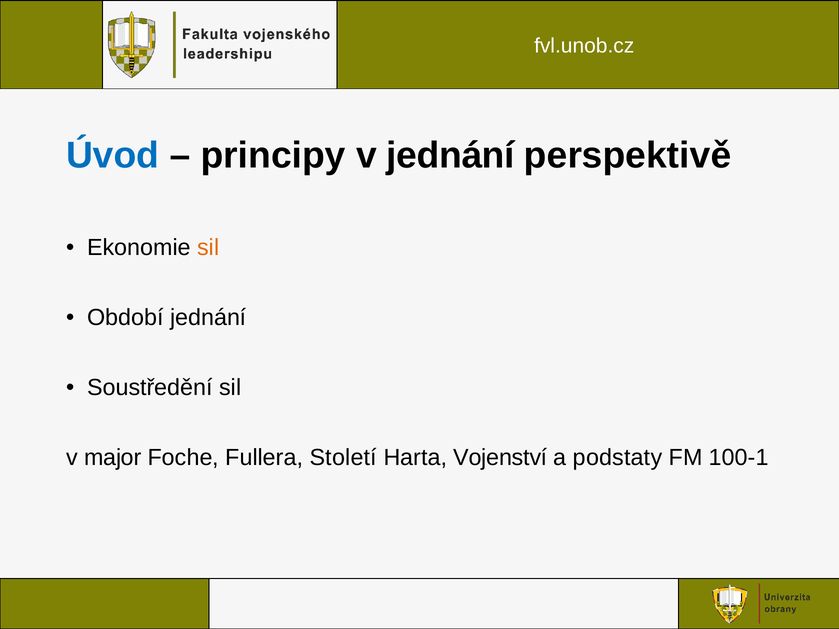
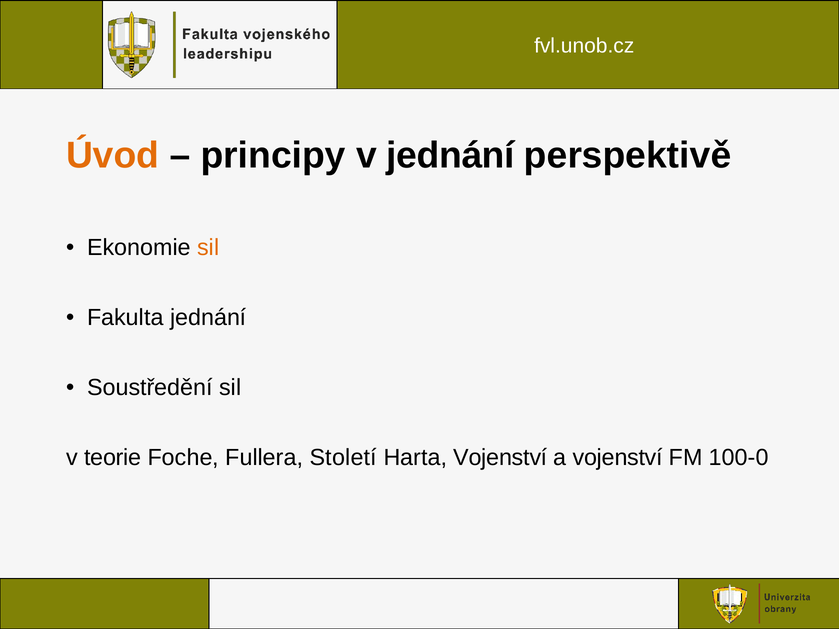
Úvod colour: blue -> orange
Období: Období -> Fakulta
major: major -> teorie
a podstaty: podstaty -> vojenství
100-1: 100-1 -> 100-0
